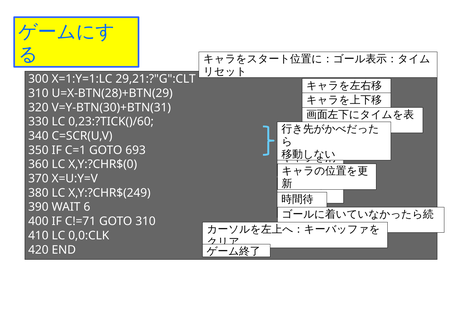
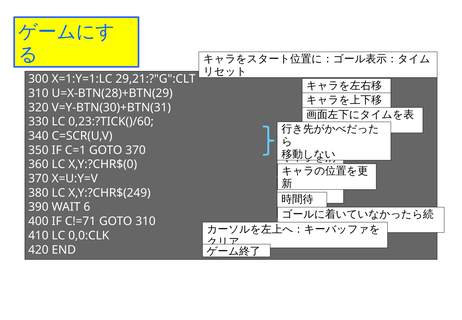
GOTO 693: 693 -> 370
